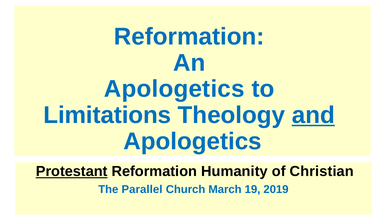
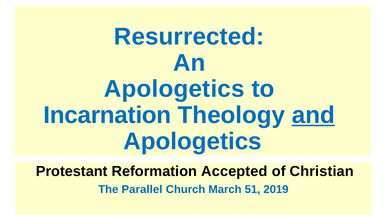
Reformation at (189, 37): Reformation -> Resurrected
Limitations: Limitations -> Incarnation
Protestant underline: present -> none
Humanity: Humanity -> Accepted
19: 19 -> 51
